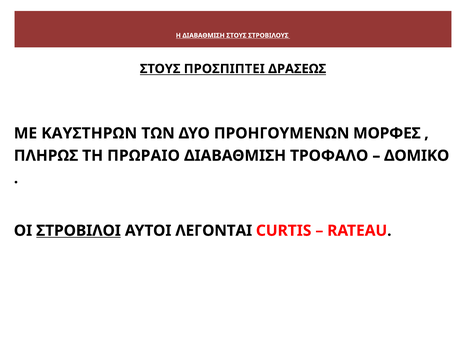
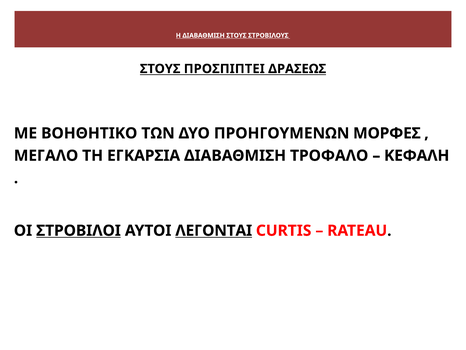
ΚΑΥΣΤΗΡΩΝ: ΚΑΥΣΤΗΡΩΝ -> ΒΟΗΘΗΤΙΚΟ
ΠΛΗΡΩΣ: ΠΛΗΡΩΣ -> ΜΕΓΑΛΟ
ΠΡΩΡΑΙΟ: ΠΡΩΡΑΙΟ -> ΕΓΚΑΡΣΙΑ
ΔΟΜΙΚΟ: ΔΟΜΙΚΟ -> ΚΕΦΑΛΗ
ΛΕΓΟΝΤΑΙ underline: none -> present
